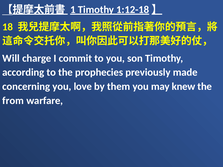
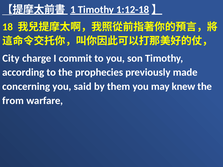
Will: Will -> City
love: love -> said
